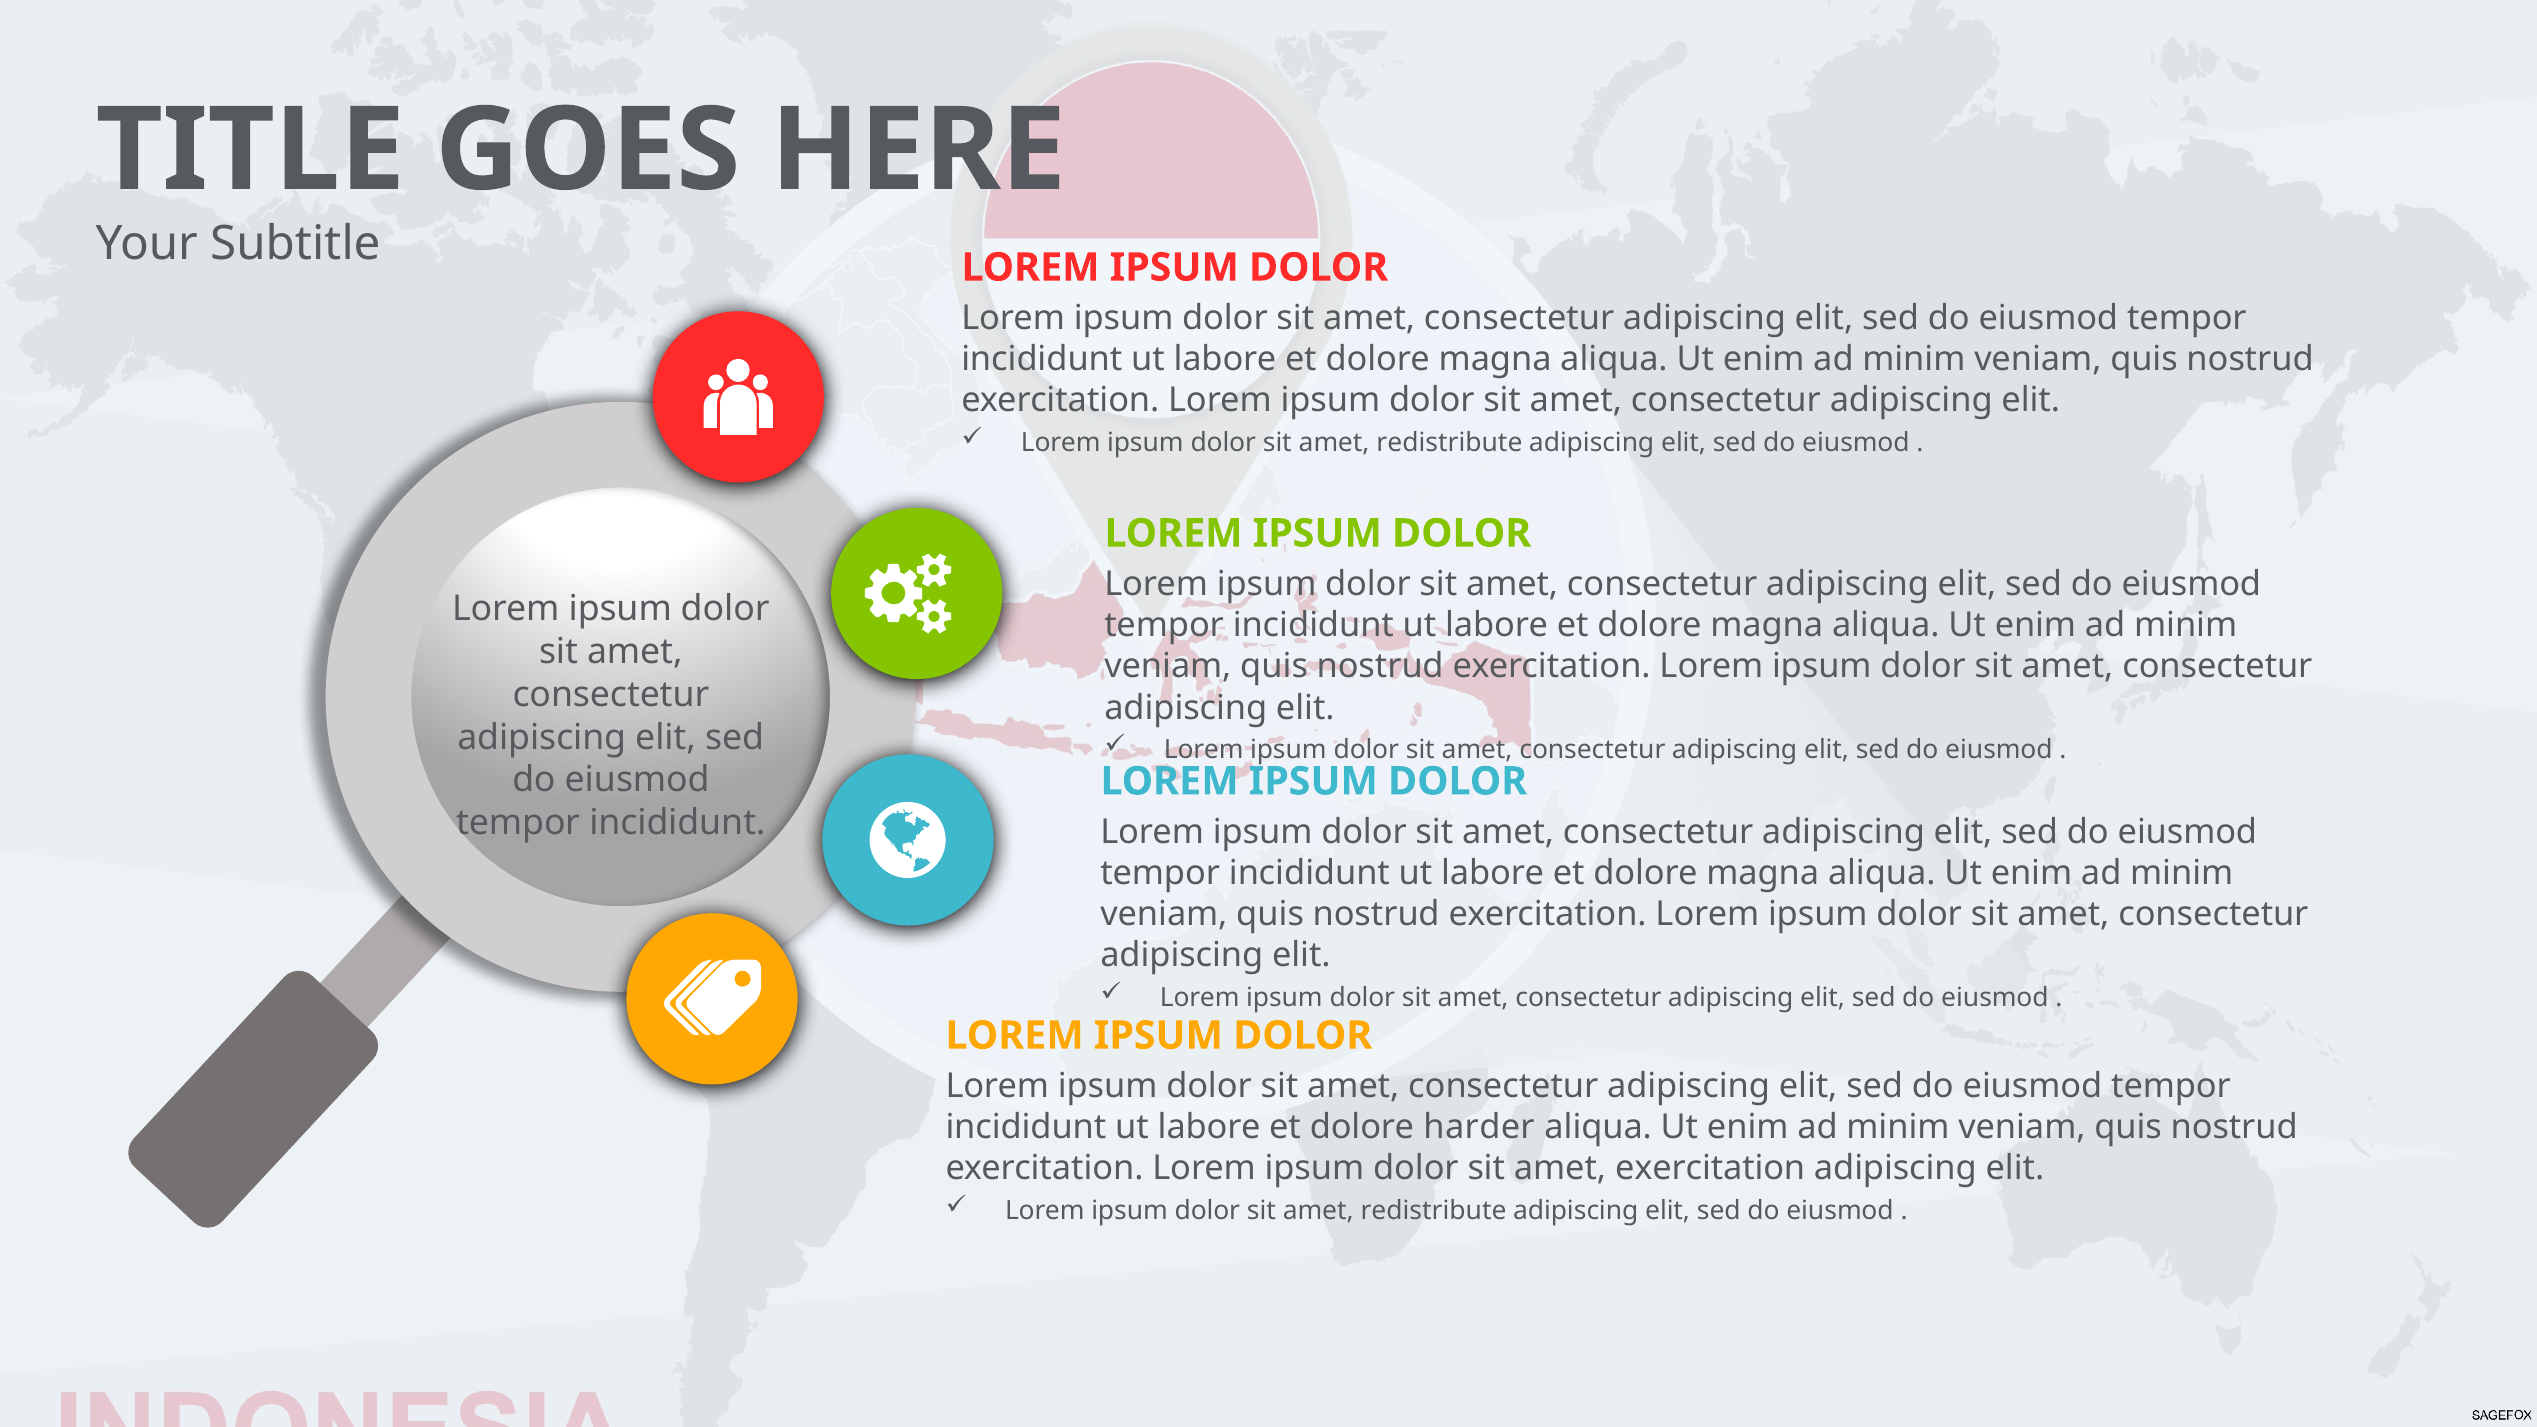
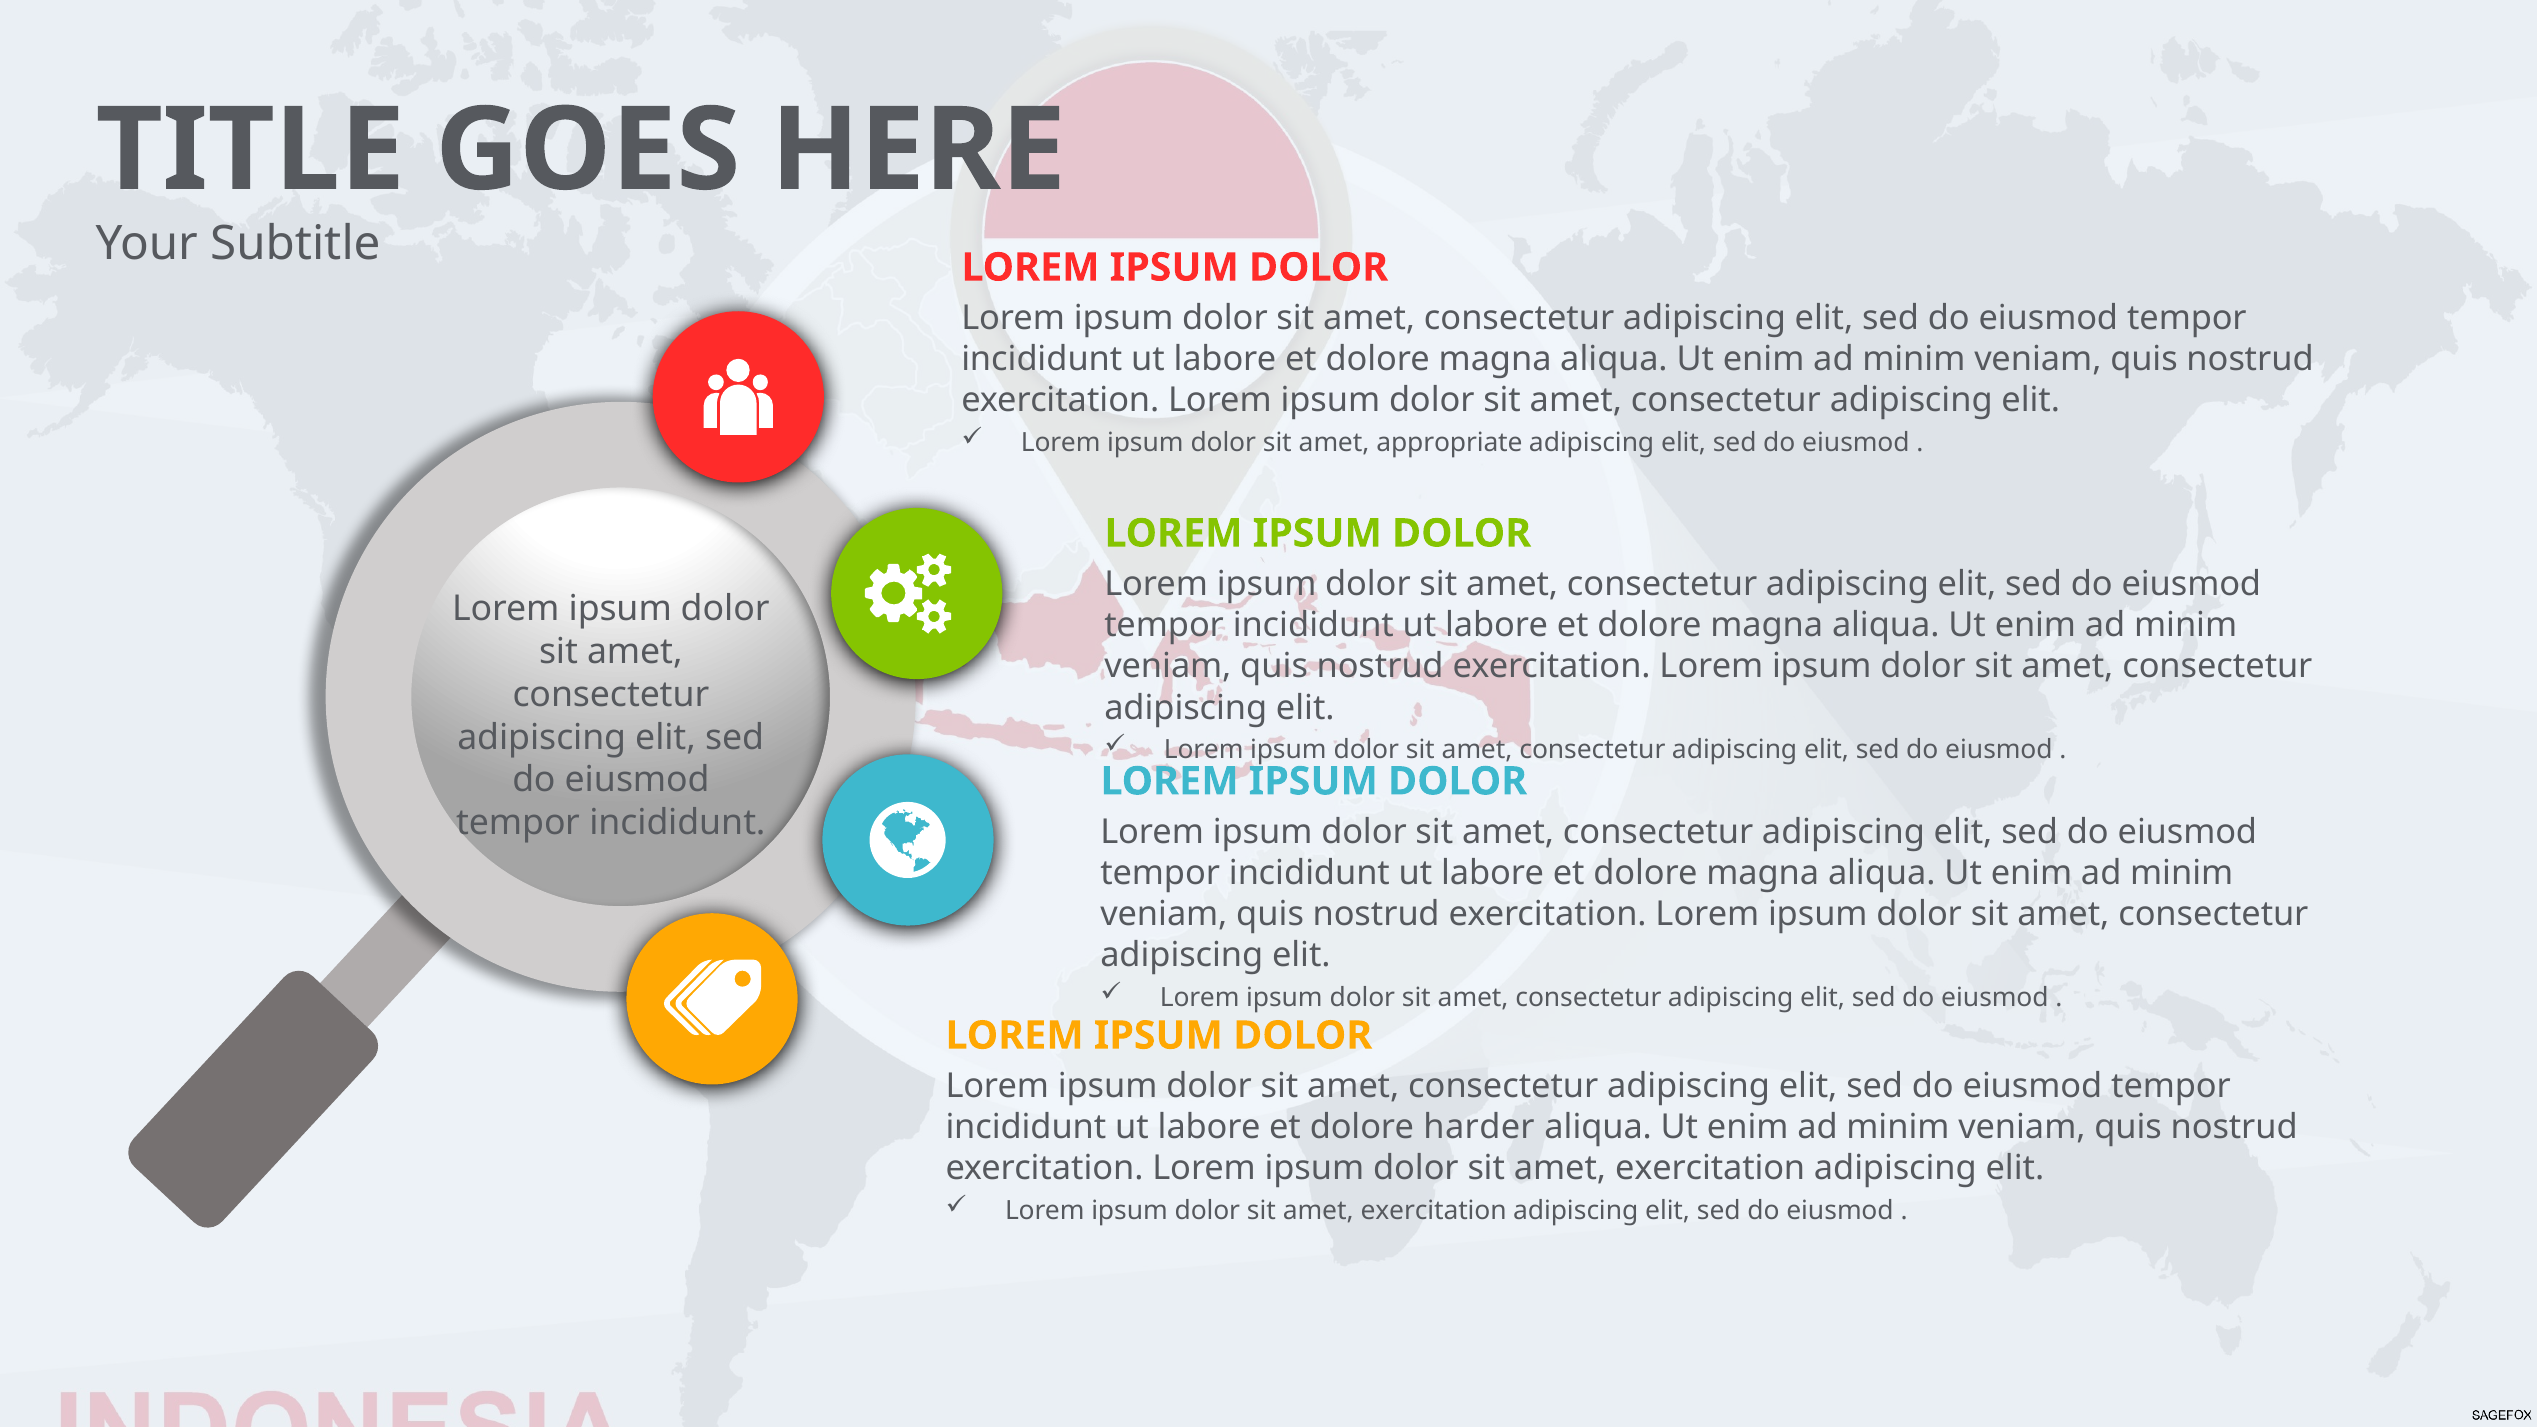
redistribute at (1449, 443): redistribute -> appropriate
redistribute at (1434, 1211): redistribute -> exercitation
